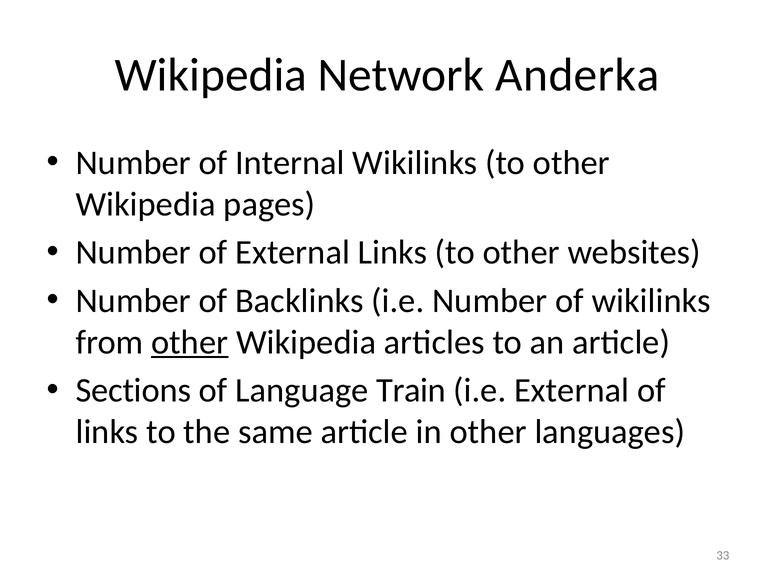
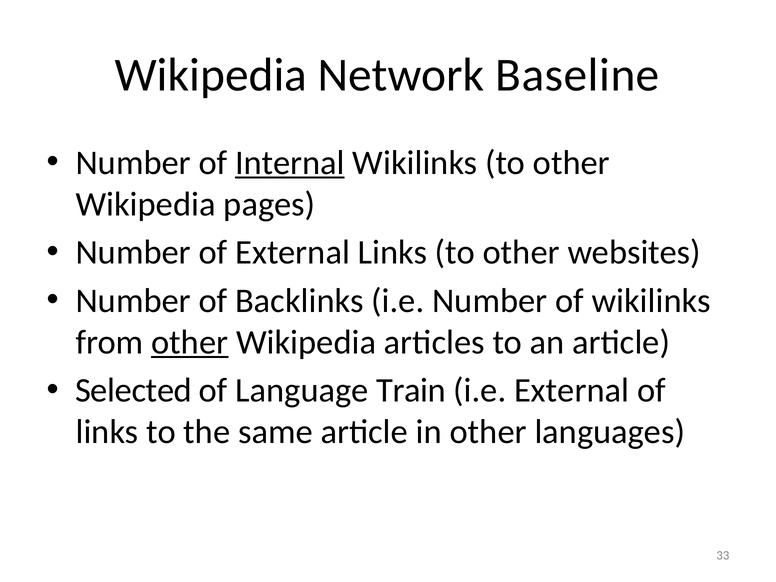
Anderka: Anderka -> Baseline
Internal underline: none -> present
Sections: Sections -> Selected
